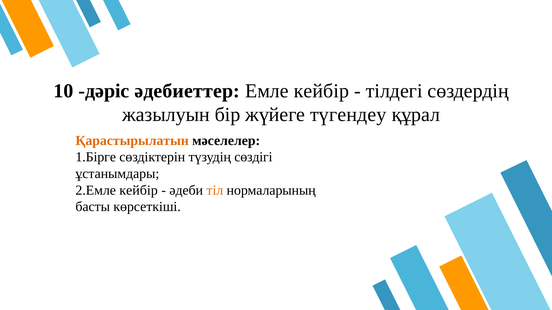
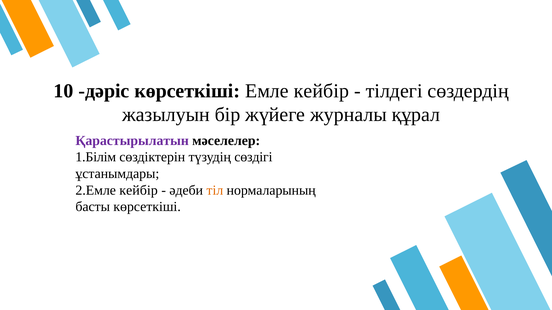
дәріс әдебиеттер: әдебиеттер -> көрсеткіші
түгендеу: түгендеу -> журналы
Қарастырылатын colour: orange -> purple
1.Бірге: 1.Бірге -> 1.Білім
